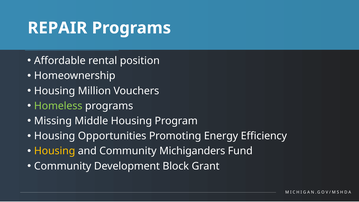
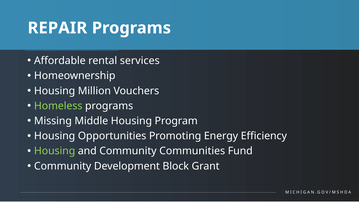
position: position -> services
Housing at (55, 151) colour: yellow -> light green
Michiganders: Michiganders -> Communities
